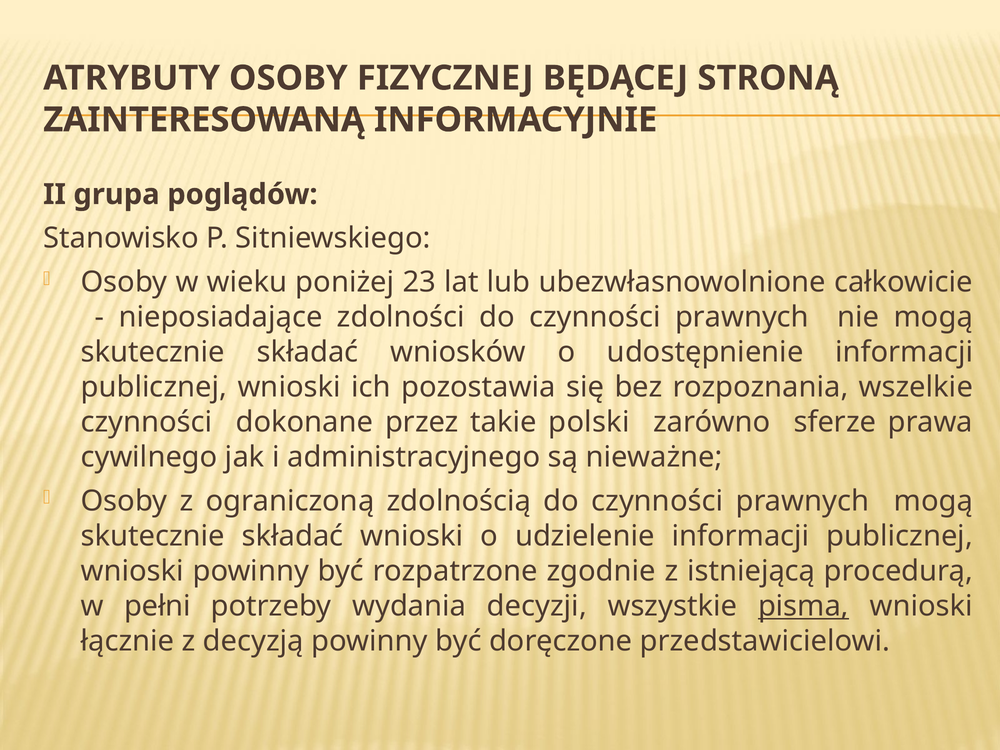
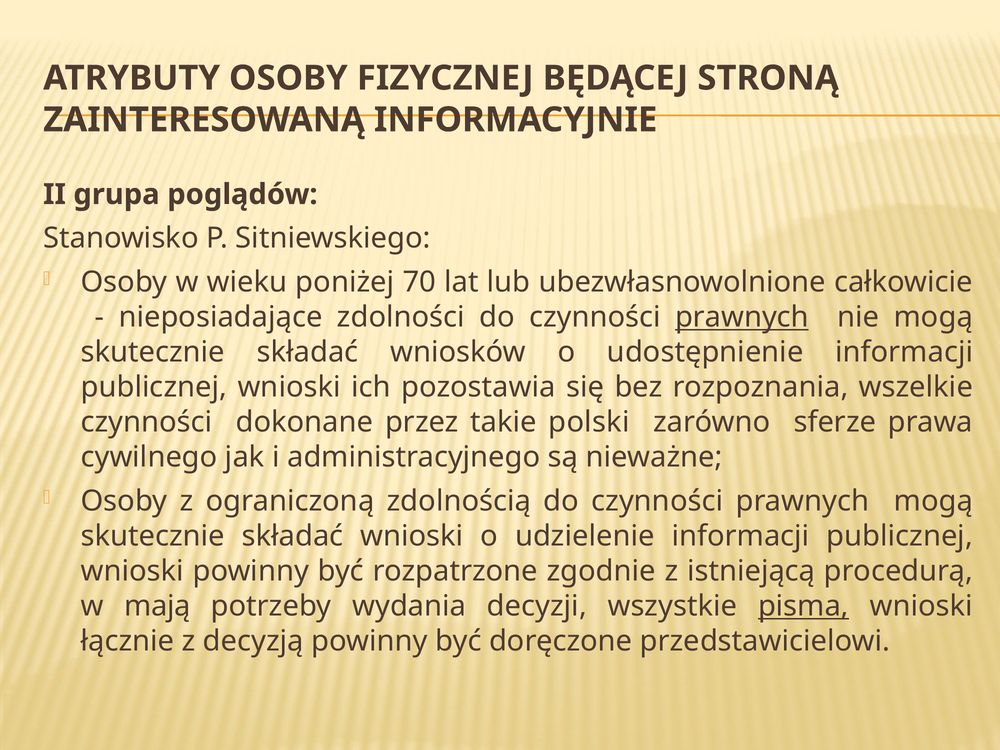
23: 23 -> 70
prawnych at (742, 317) underline: none -> present
pełni: pełni -> mają
